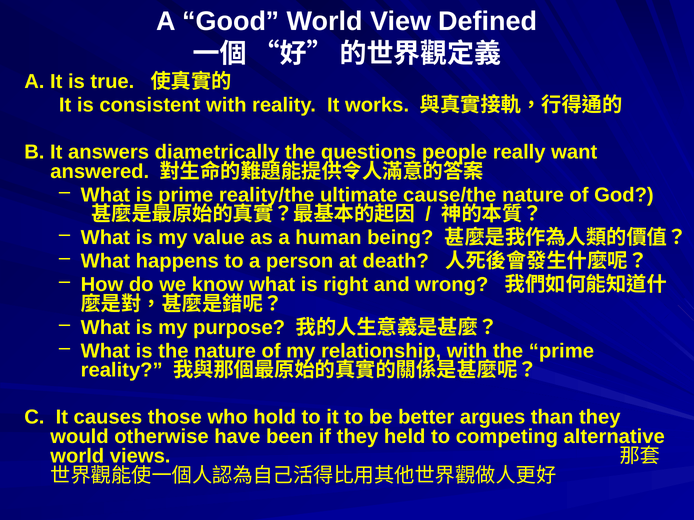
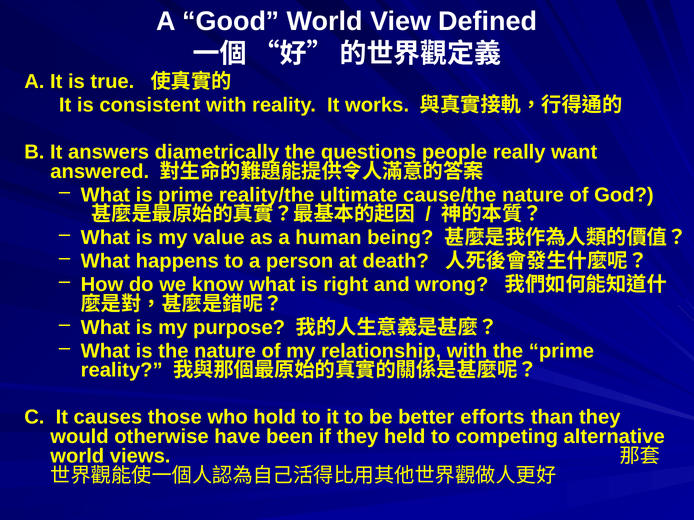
argues: argues -> efforts
